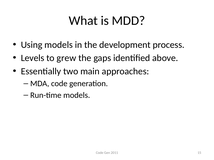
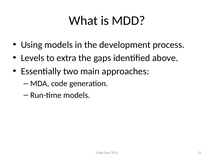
grew: grew -> extra
